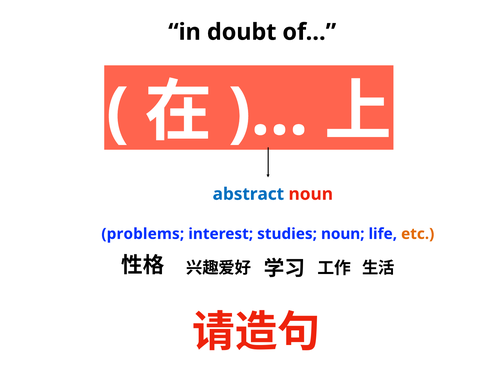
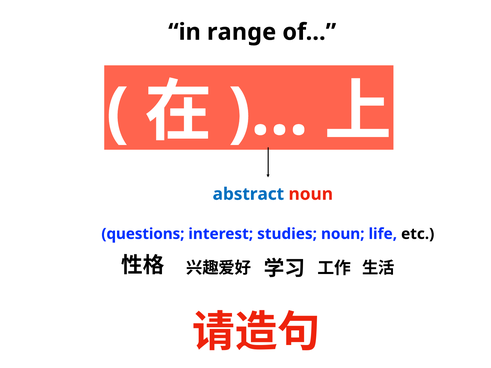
doubt: doubt -> range
problems: problems -> questions
etc colour: orange -> black
